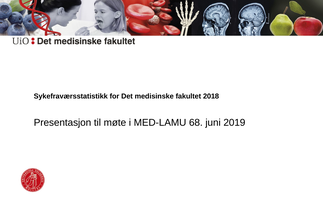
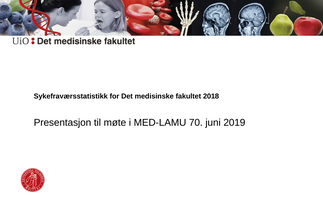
68: 68 -> 70
